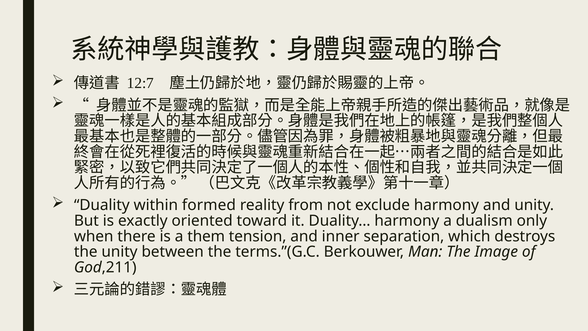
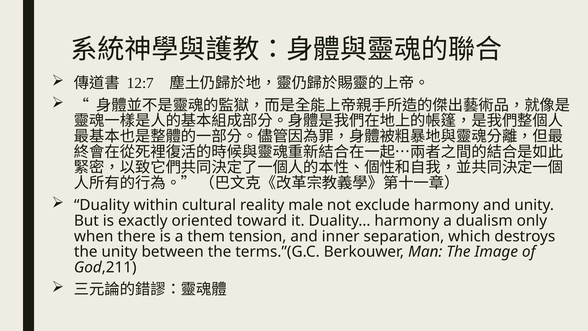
formed: formed -> cultural
from: from -> male
